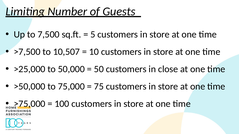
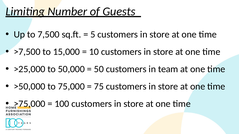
10,507: 10,507 -> 15,000
close: close -> team
